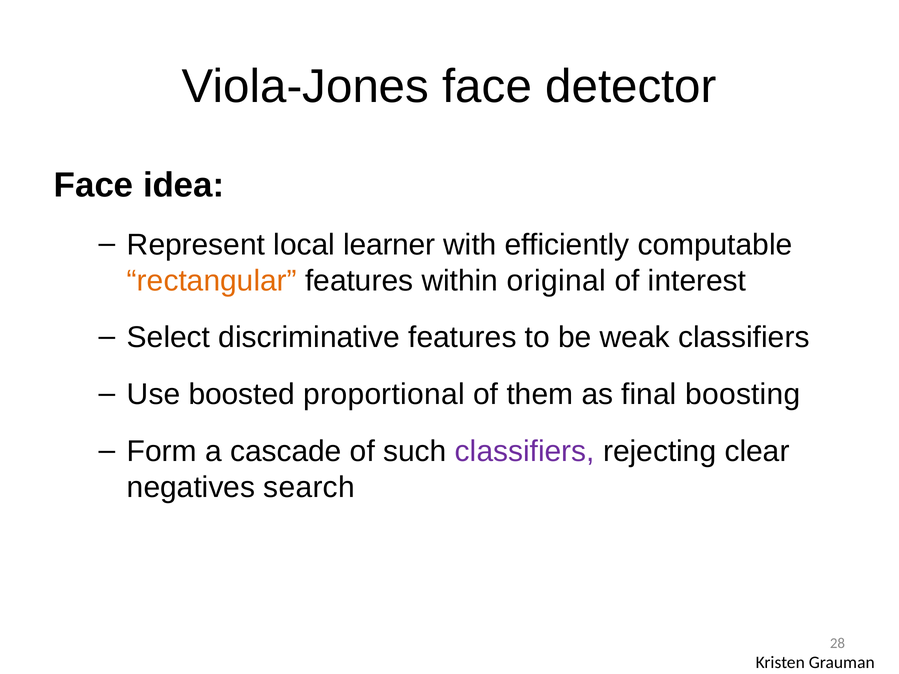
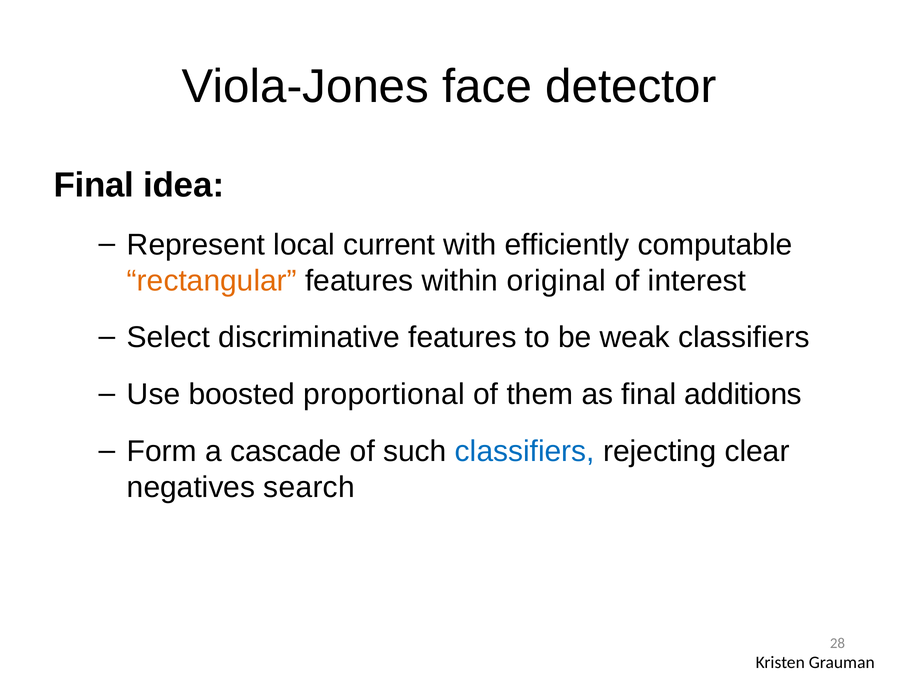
Face at (94, 185): Face -> Final
learner: learner -> current
boosting: boosting -> additions
classifiers at (525, 452) colour: purple -> blue
